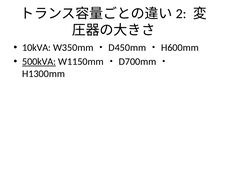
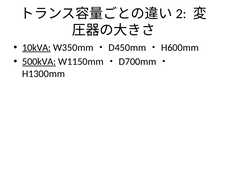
10kVA underline: none -> present
